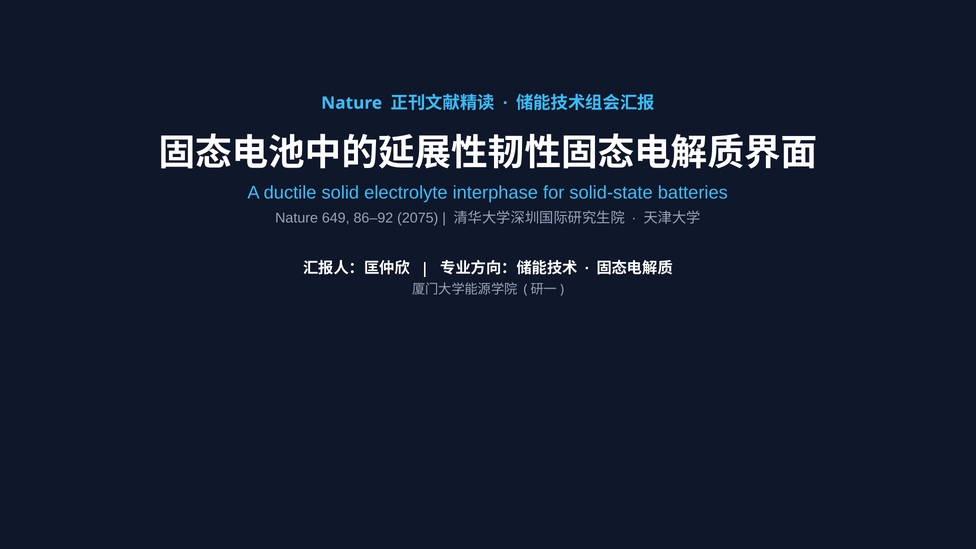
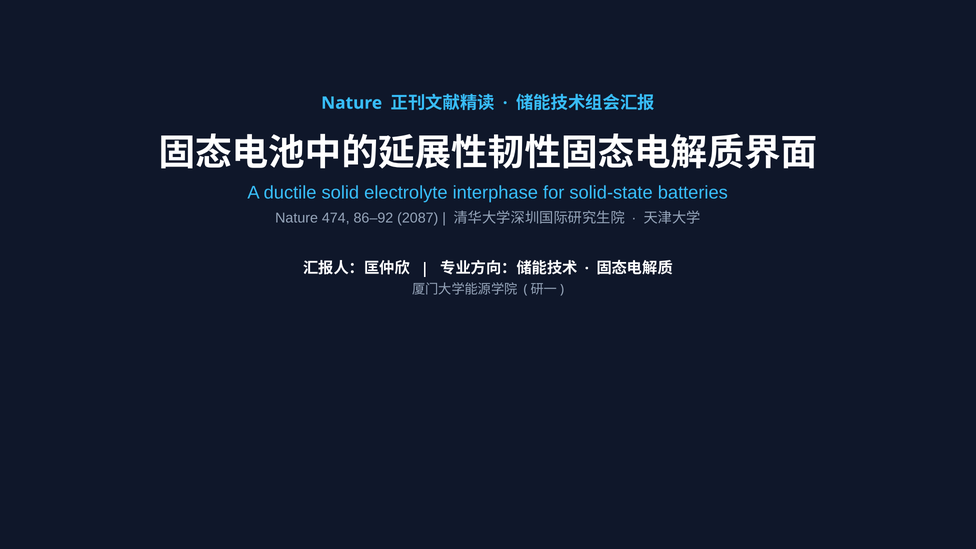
649: 649 -> 474
2075: 2075 -> 2087
